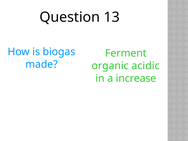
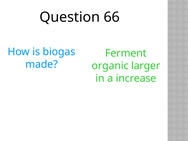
13: 13 -> 66
acidic: acidic -> larger
